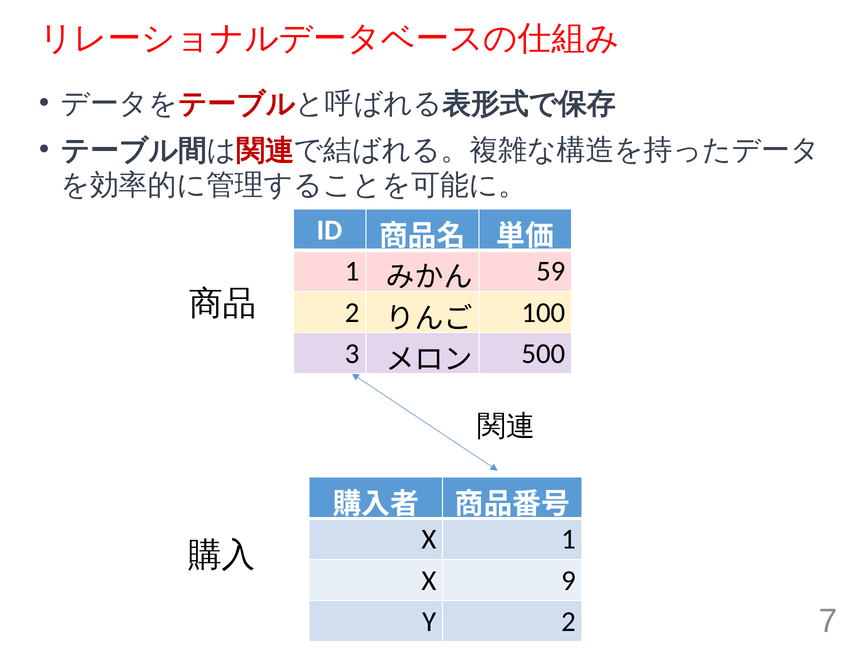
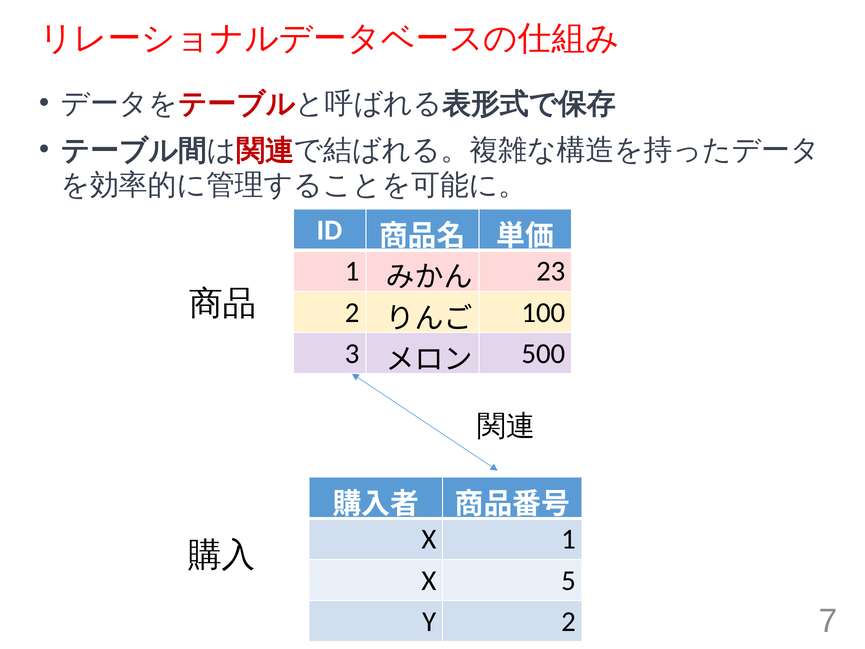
59: 59 -> 23
9: 9 -> 5
